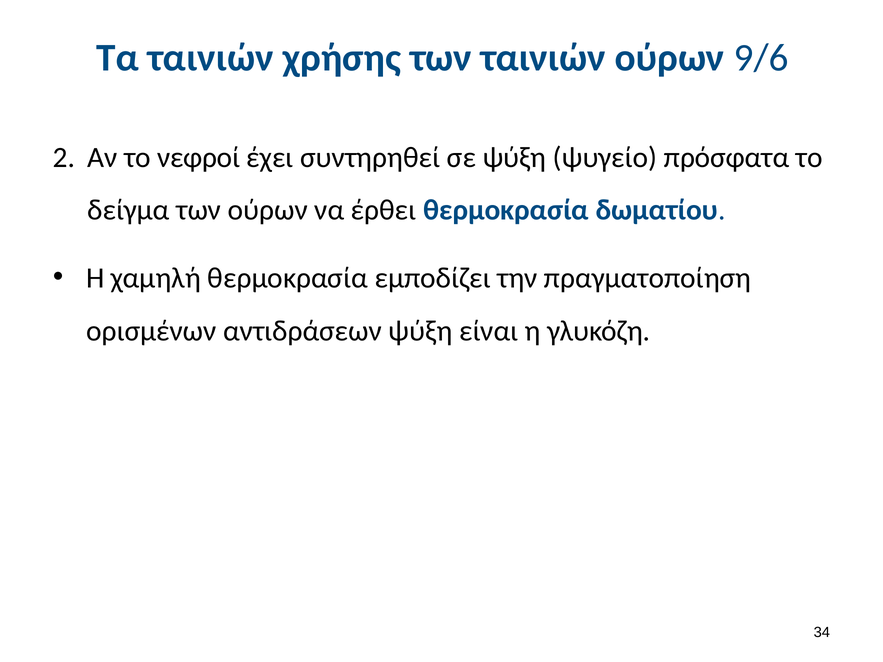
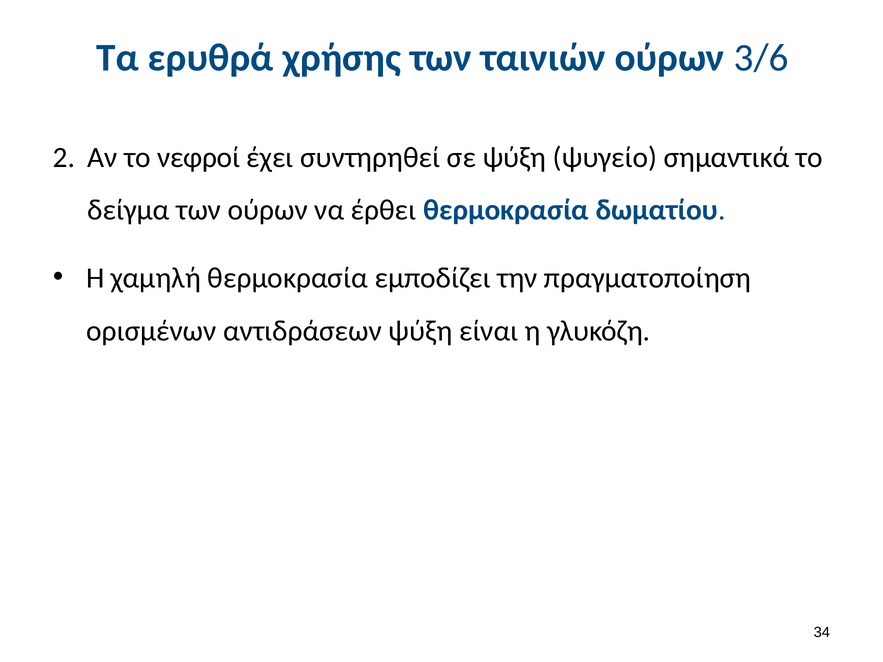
Τα ταινιών: ταινιών -> ερυθρά
9/6: 9/6 -> 3/6
πρόσφατα: πρόσφατα -> σημαντικά
